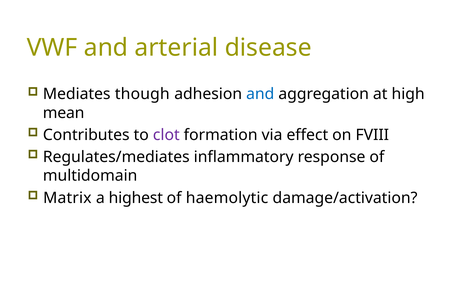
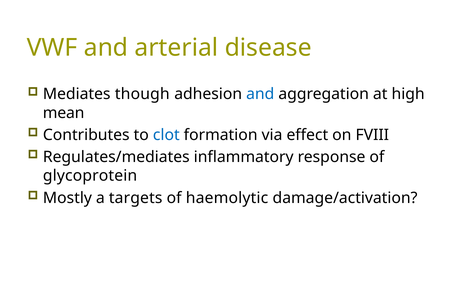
clot colour: purple -> blue
multidomain: multidomain -> glycoprotein
Matrix: Matrix -> Mostly
highest: highest -> targets
